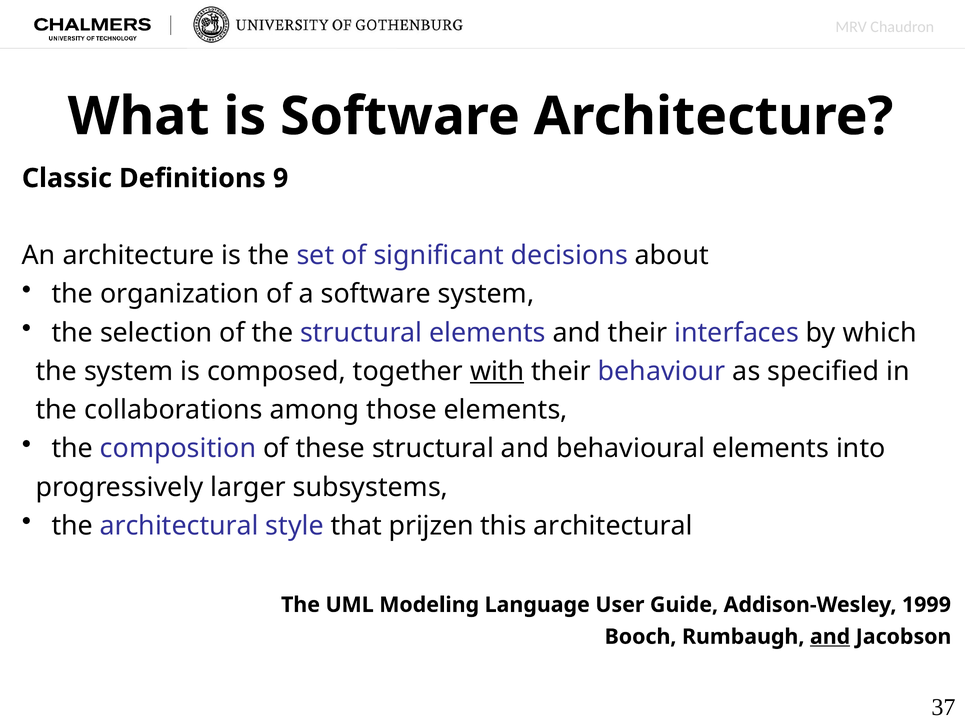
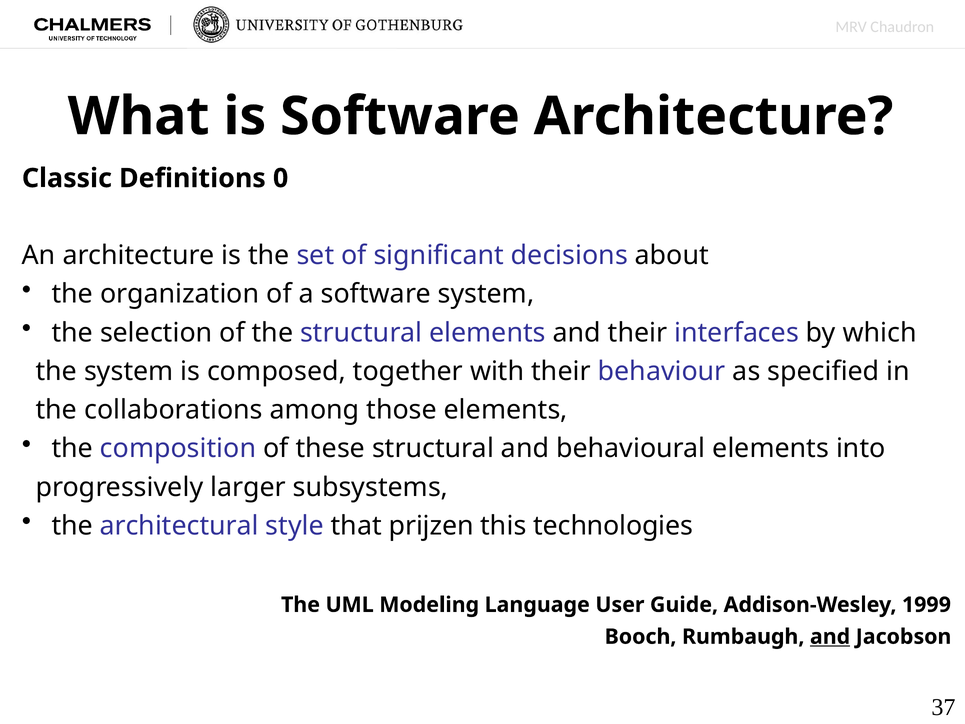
9: 9 -> 0
with underline: present -> none
this architectural: architectural -> technologies
